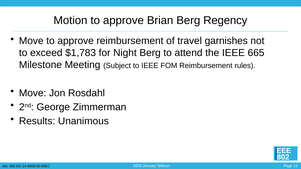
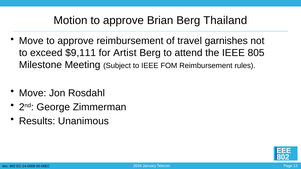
Regency: Regency -> Thailand
$1,783: $1,783 -> $9,111
Night: Night -> Artist
665: 665 -> 805
